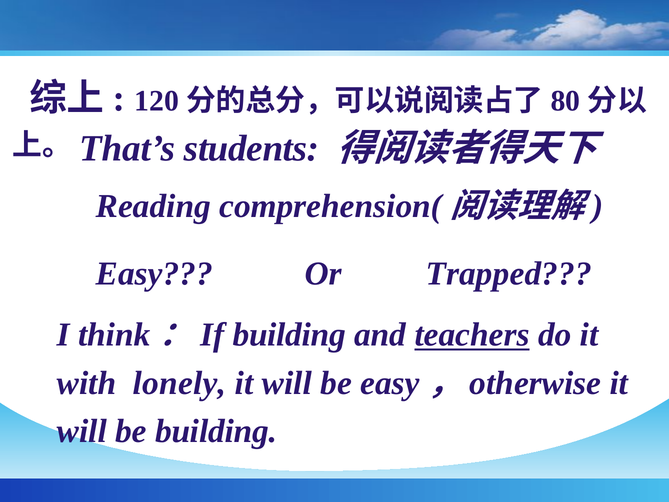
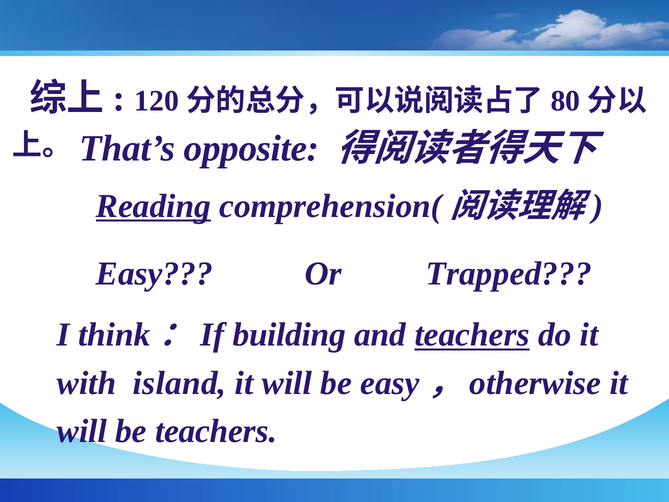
students: students -> opposite
Reading underline: none -> present
lonely: lonely -> island
be building: building -> teachers
